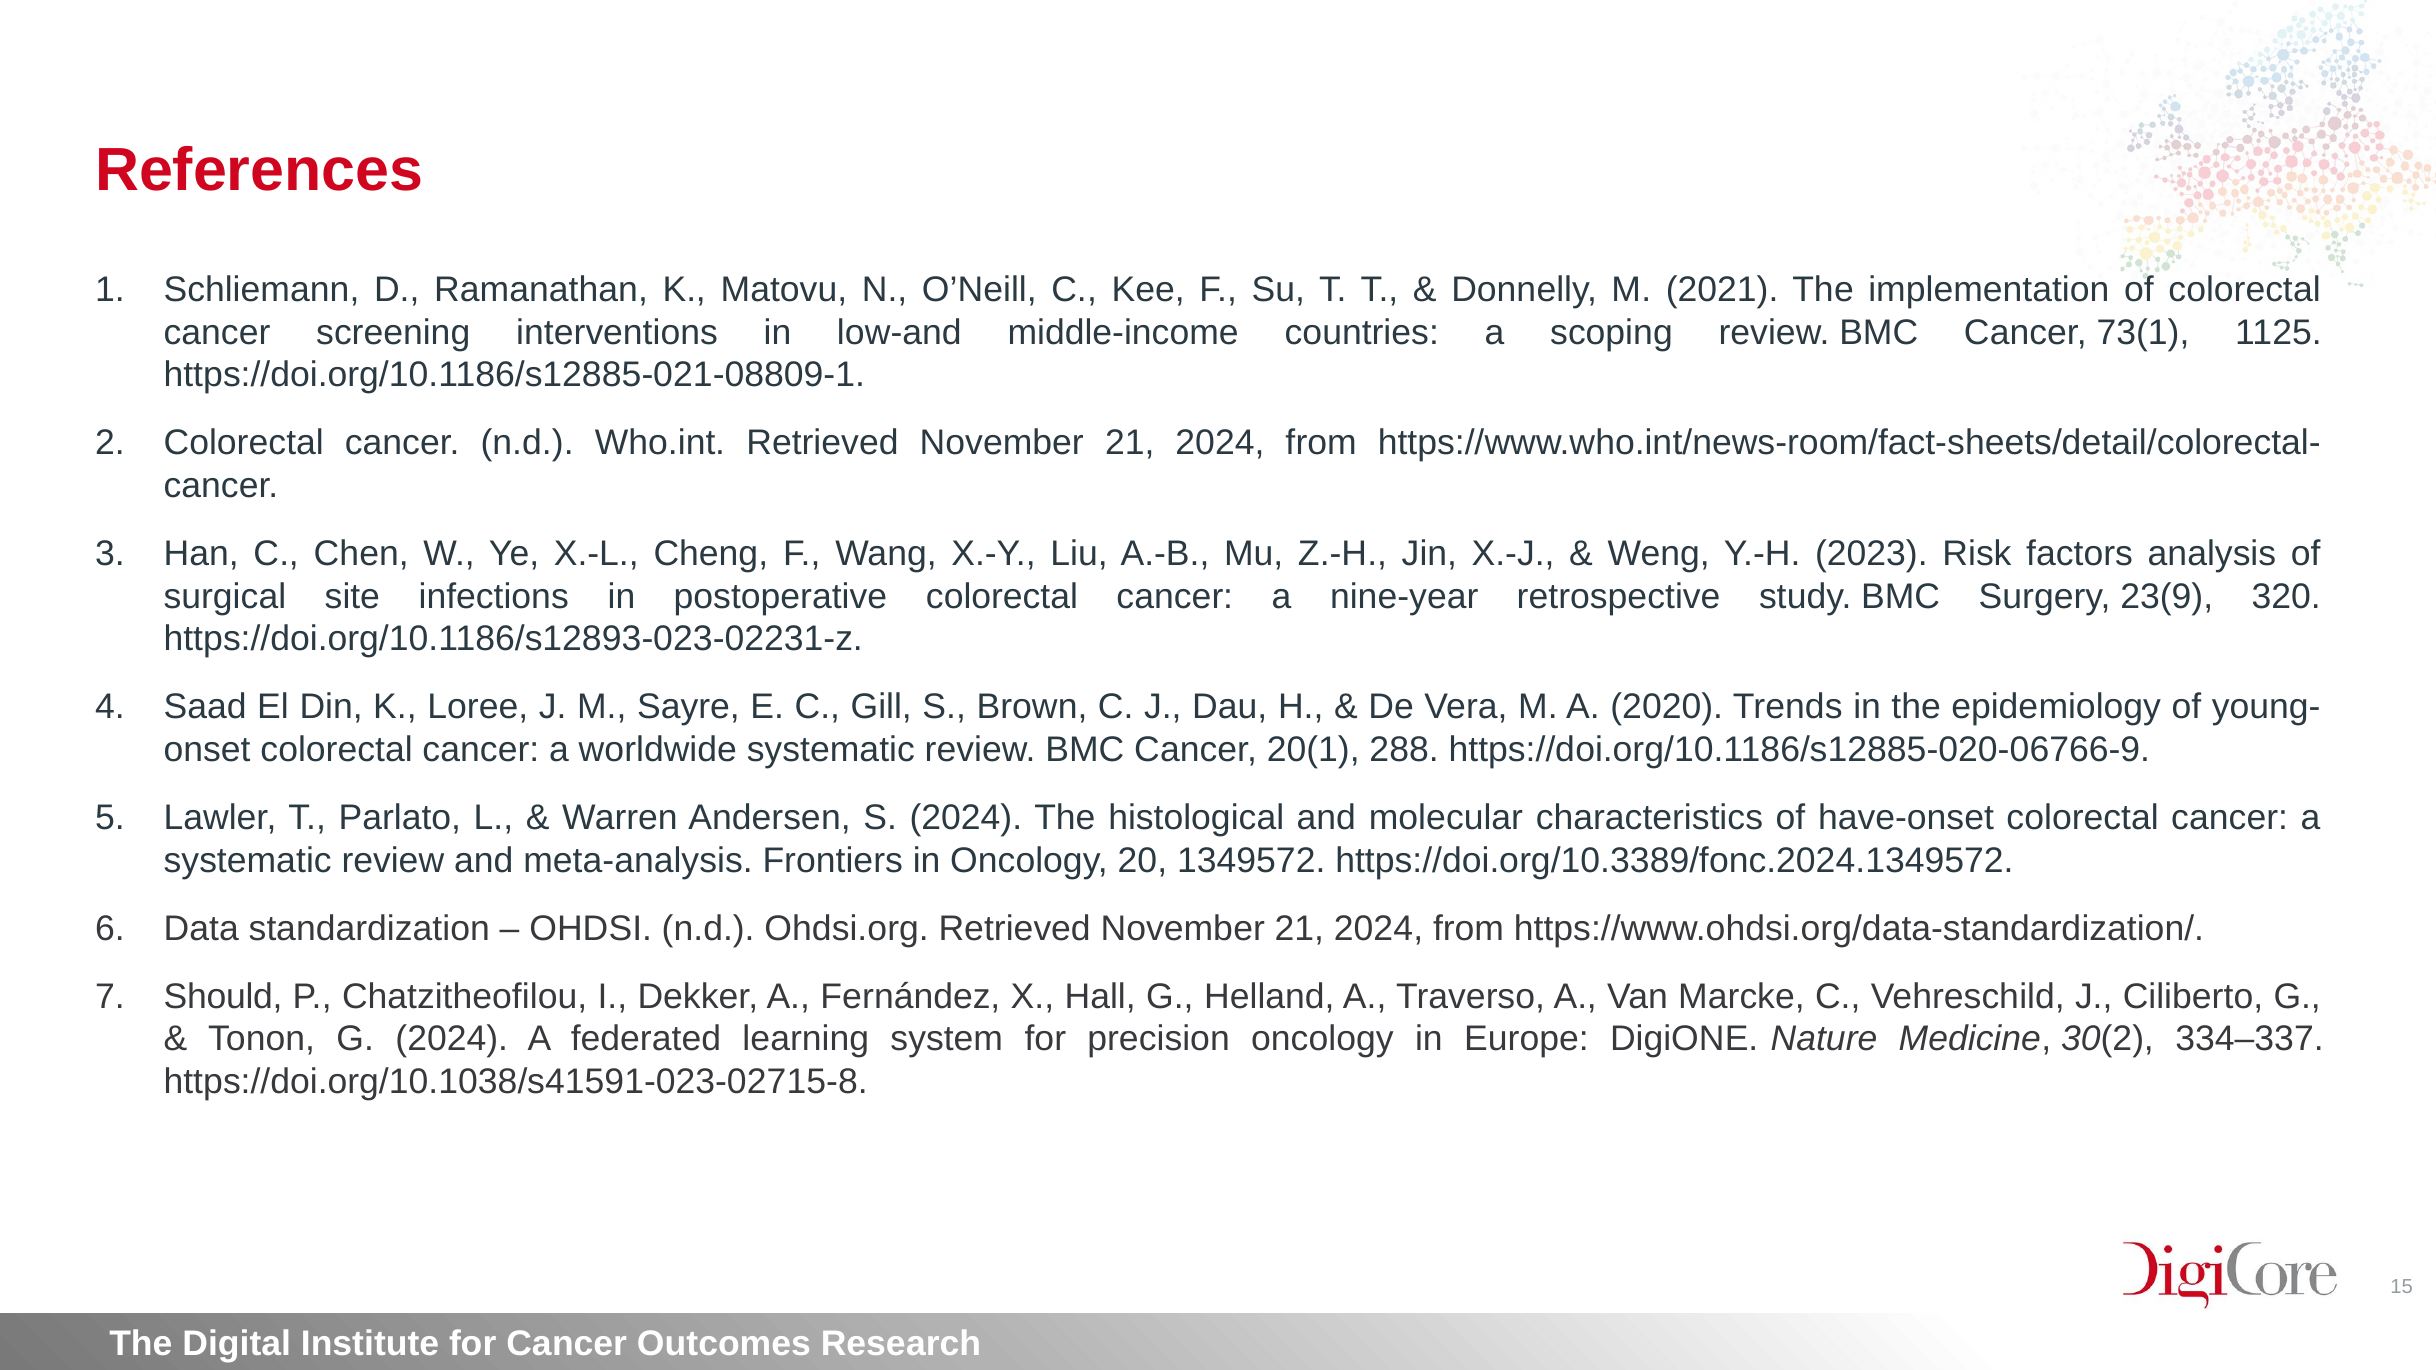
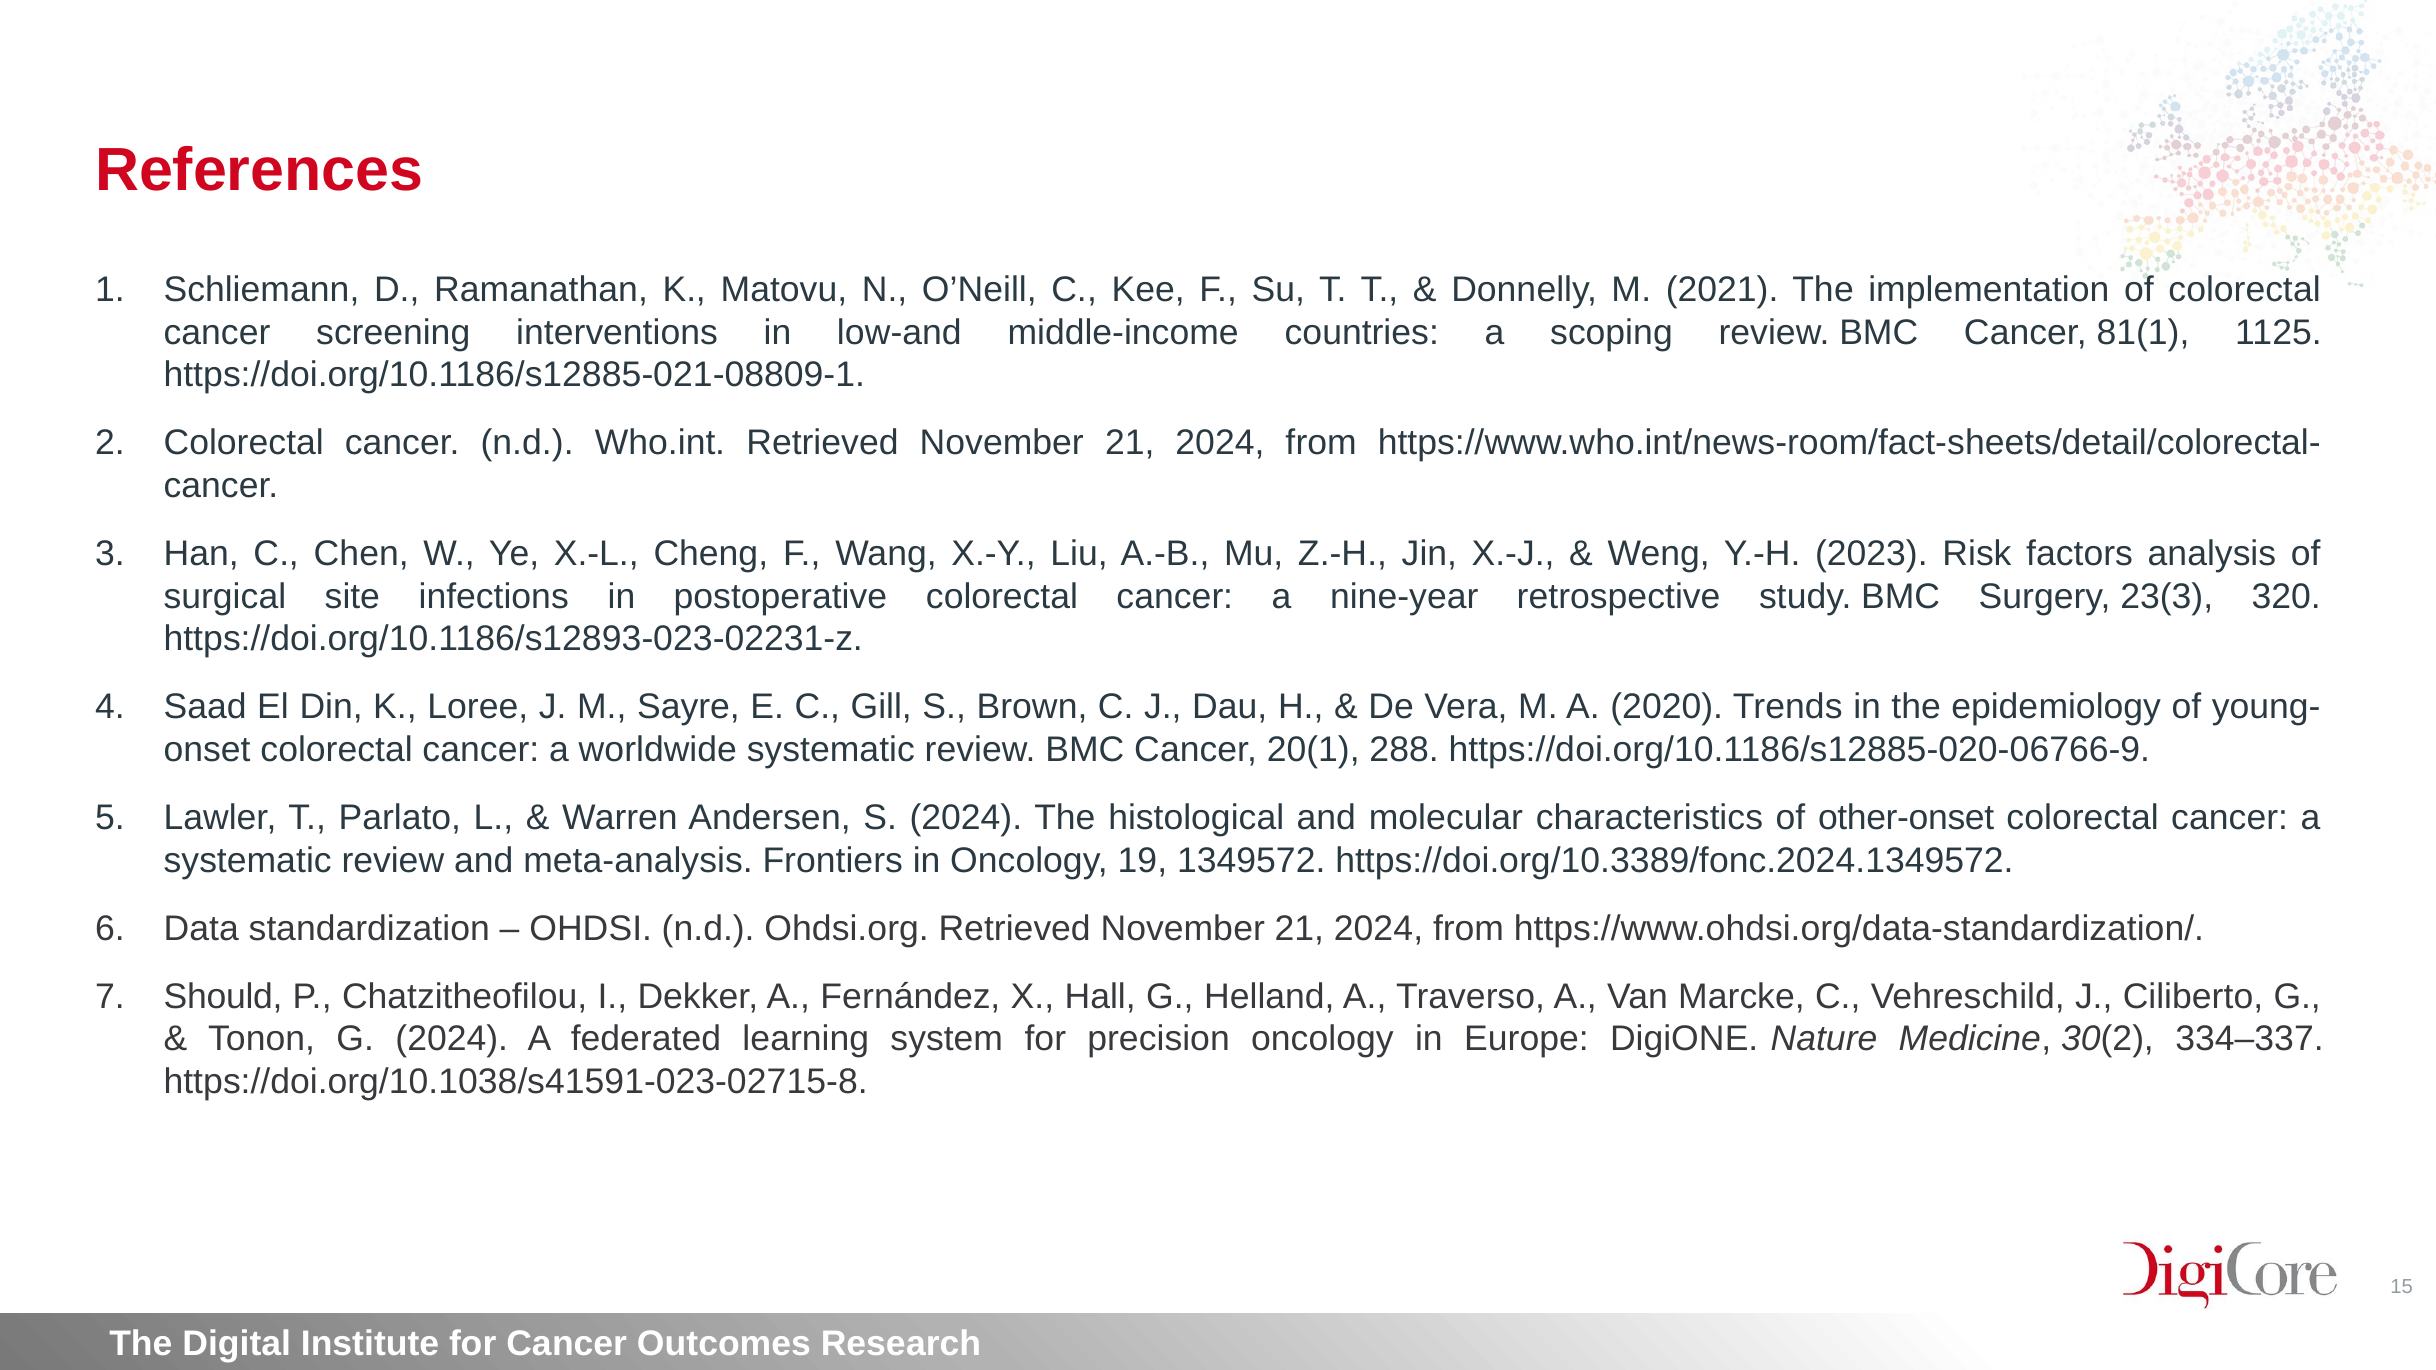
73(1: 73(1 -> 81(1
23(9: 23(9 -> 23(3
have-onset: have-onset -> other-onset
20: 20 -> 19
